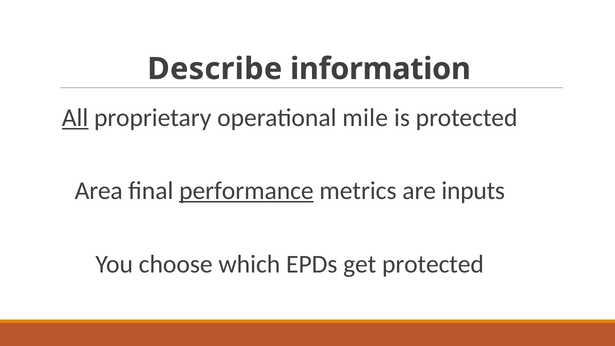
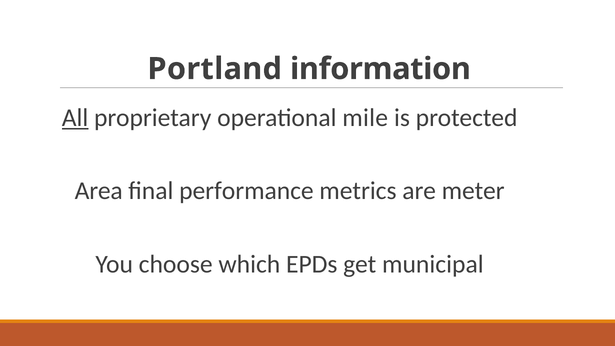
Describe: Describe -> Portland
performance underline: present -> none
inputs: inputs -> meter
get protected: protected -> municipal
